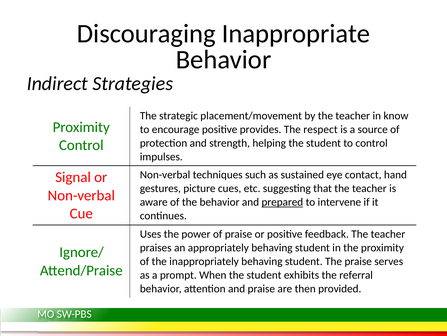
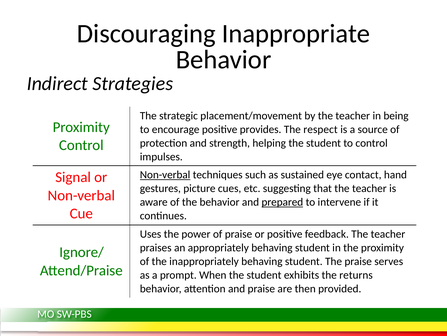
know: know -> being
Non-verbal at (165, 175) underline: none -> present
referral: referral -> returns
